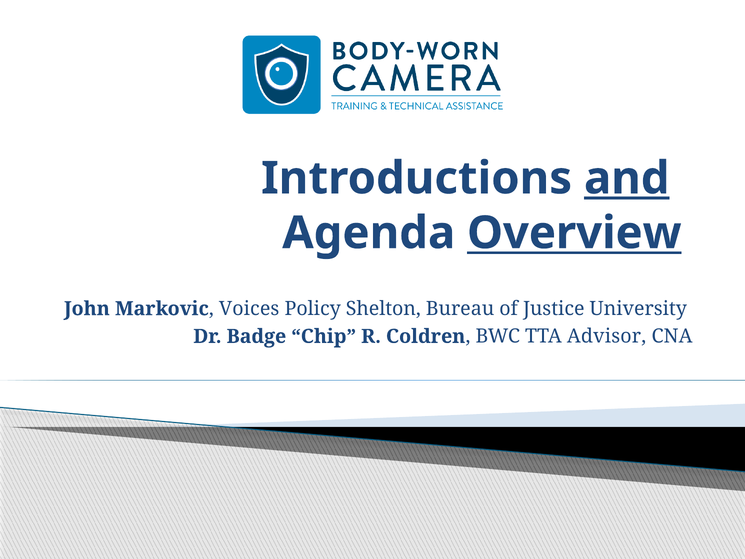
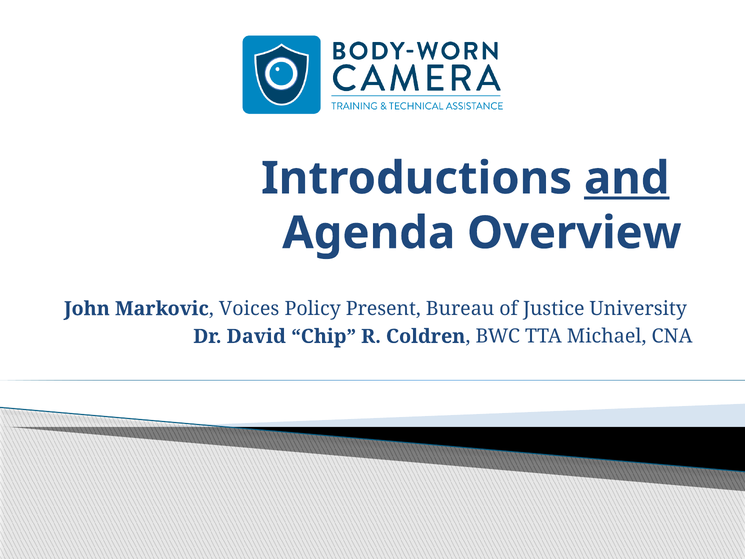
Overview underline: present -> none
Shelton: Shelton -> Present
Badge: Badge -> David
Advisor: Advisor -> Michael
